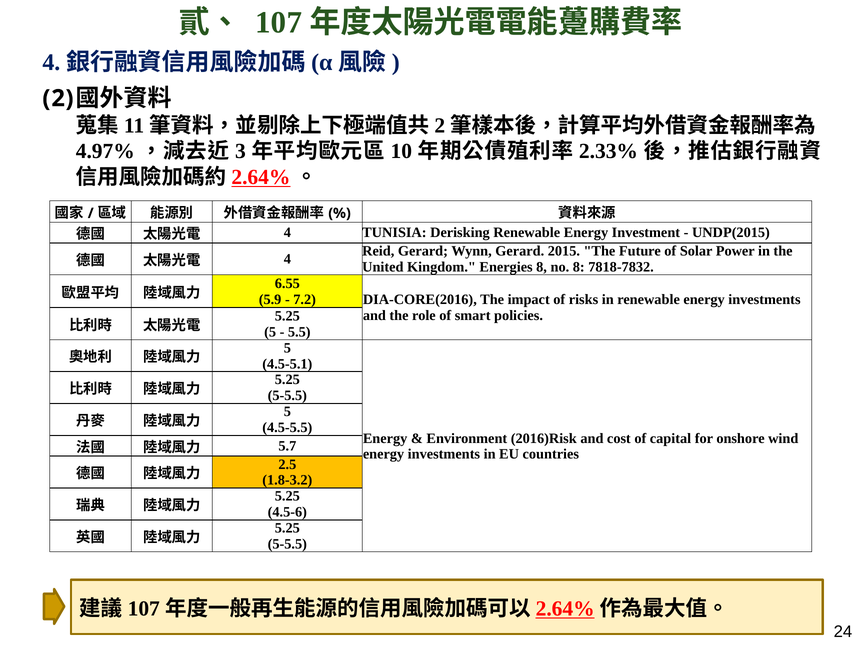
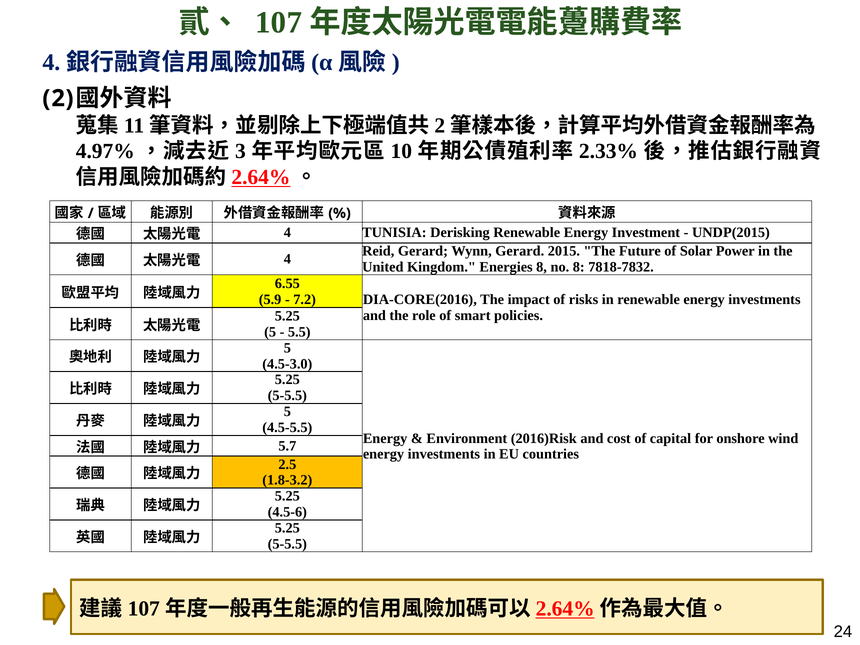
4.5-5.1: 4.5-5.1 -> 4.5-3.0
